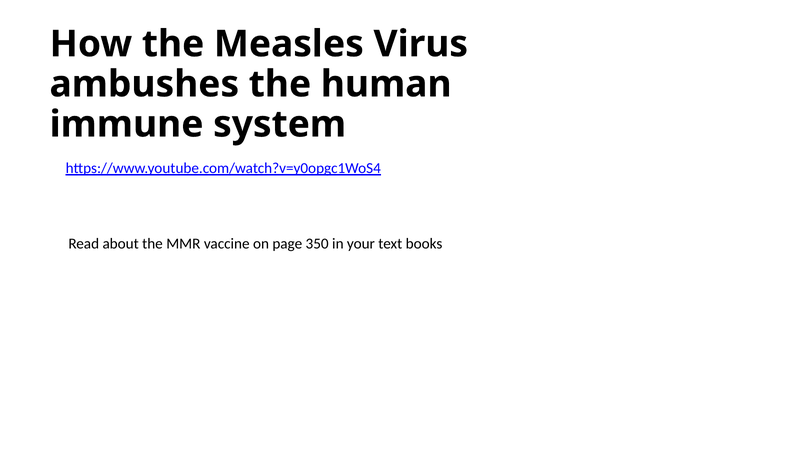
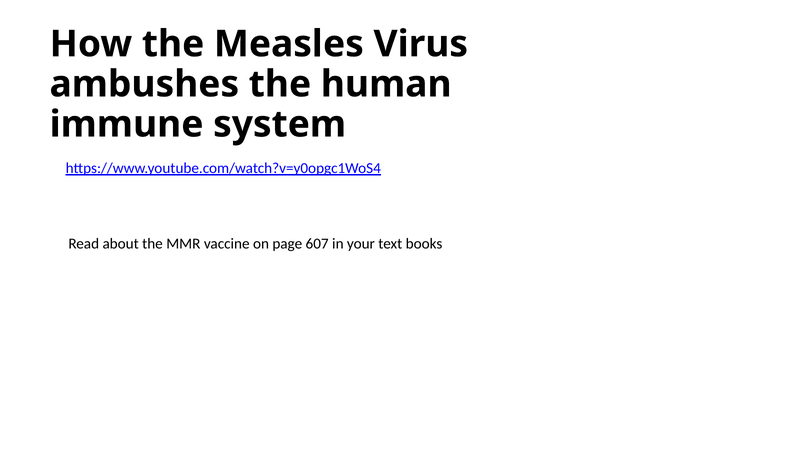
350: 350 -> 607
